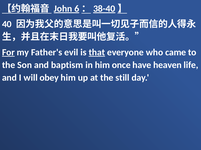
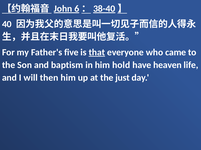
For underline: present -> none
evil: evil -> five
once: once -> hold
obey: obey -> then
still: still -> just
